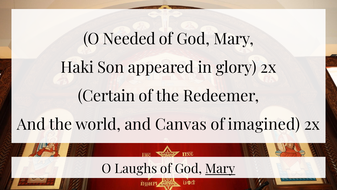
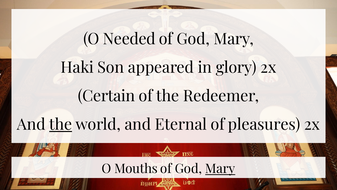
the at (61, 124) underline: none -> present
Canvas: Canvas -> Eternal
imagined: imagined -> pleasures
Laughs: Laughs -> Mouths
